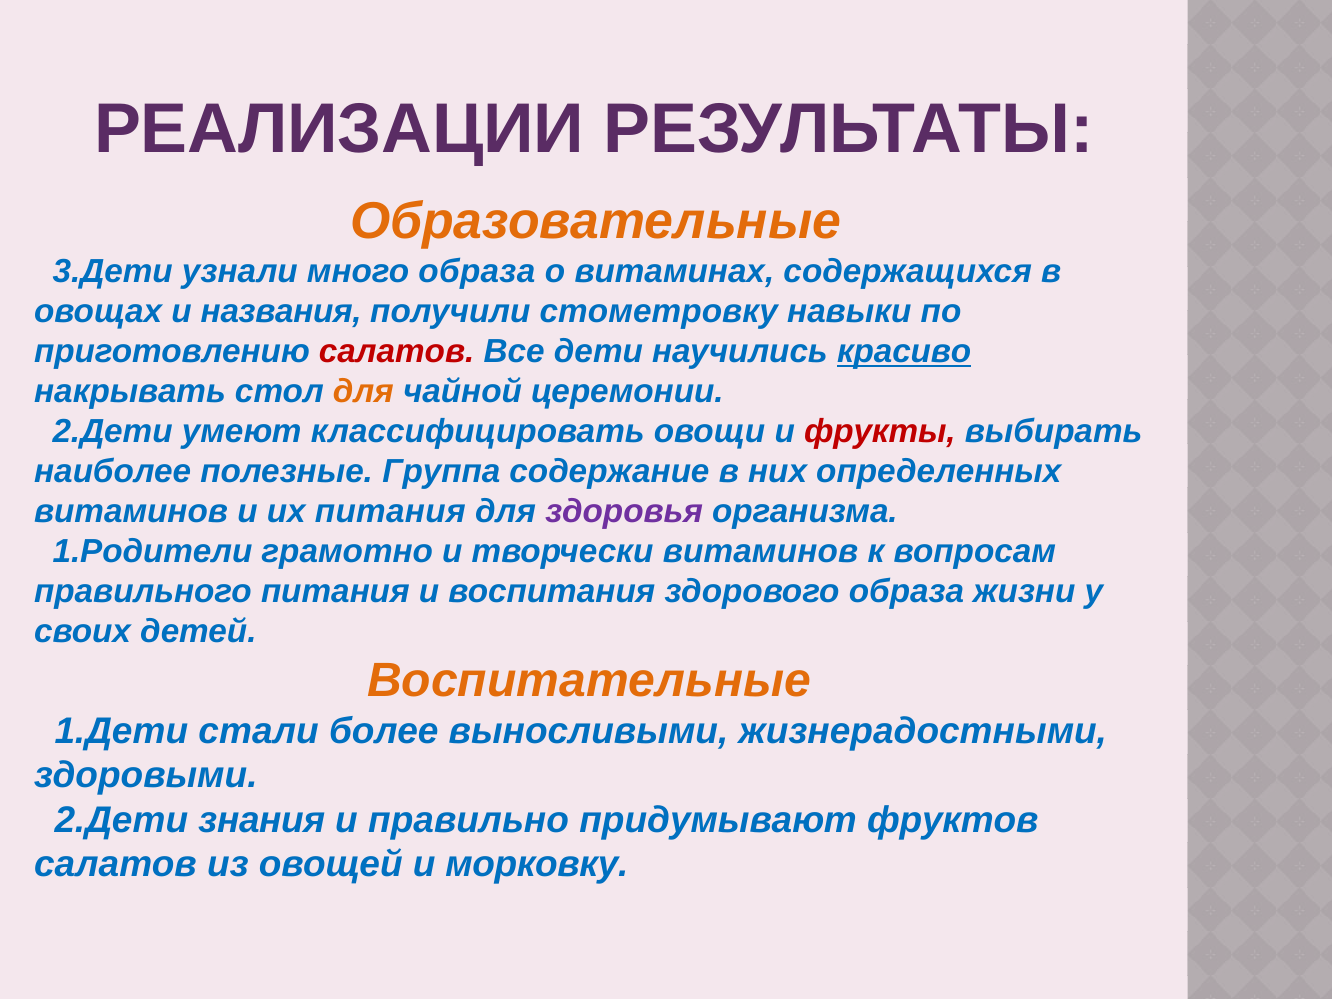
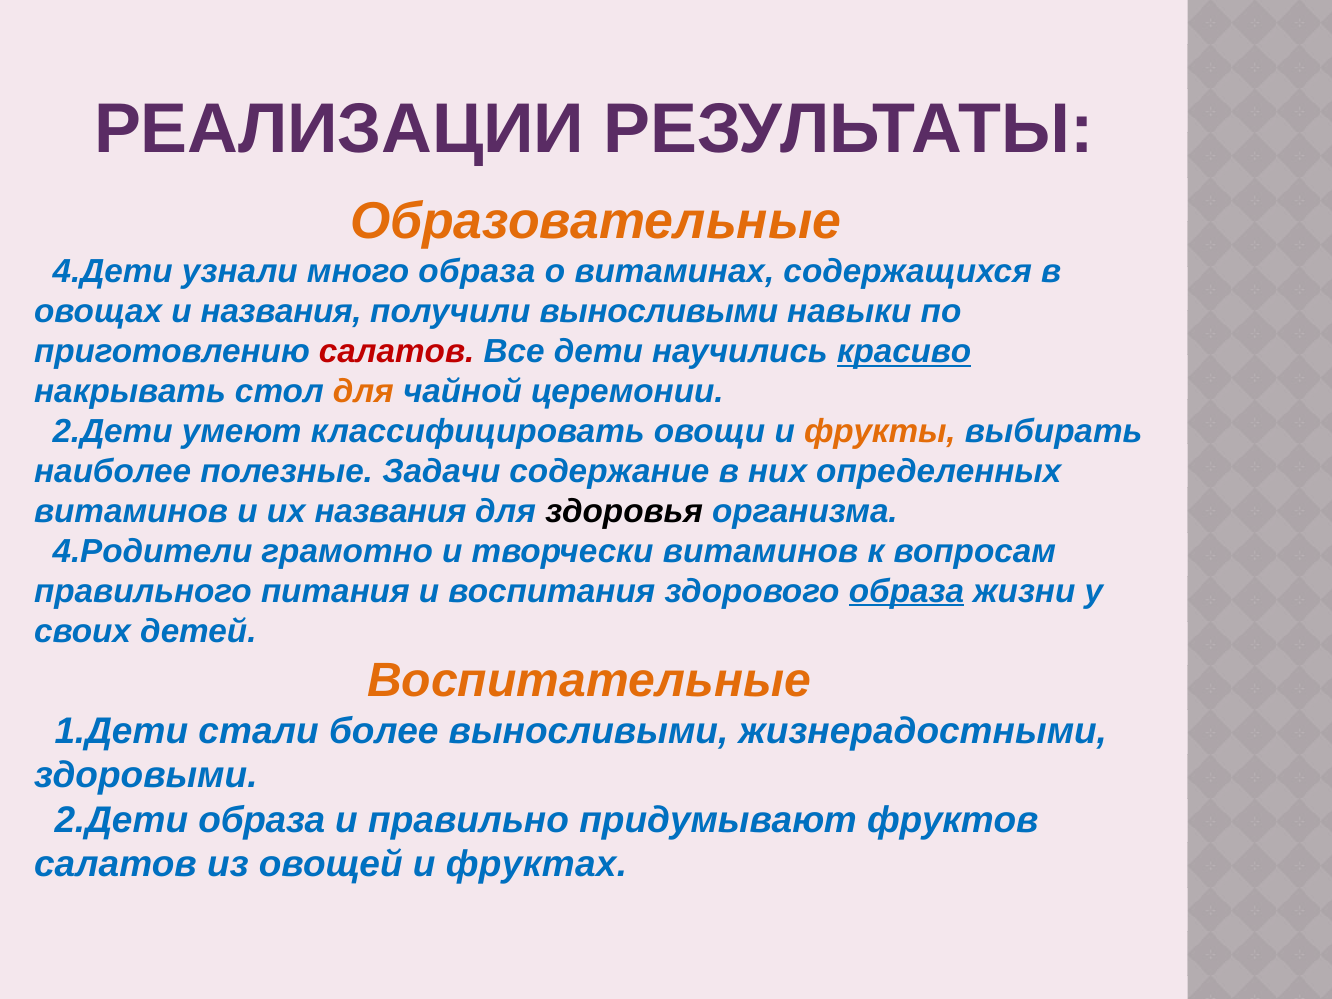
3.Дети: 3.Дети -> 4.Дети
получили стометровку: стометровку -> выносливыми
фрукты colour: red -> orange
Группа: Группа -> Задачи
их питания: питания -> названия
здоровья colour: purple -> black
1.Родители: 1.Родители -> 4.Родители
образа at (906, 591) underline: none -> present
2.Дети знания: знания -> образа
морковку: морковку -> фруктах
